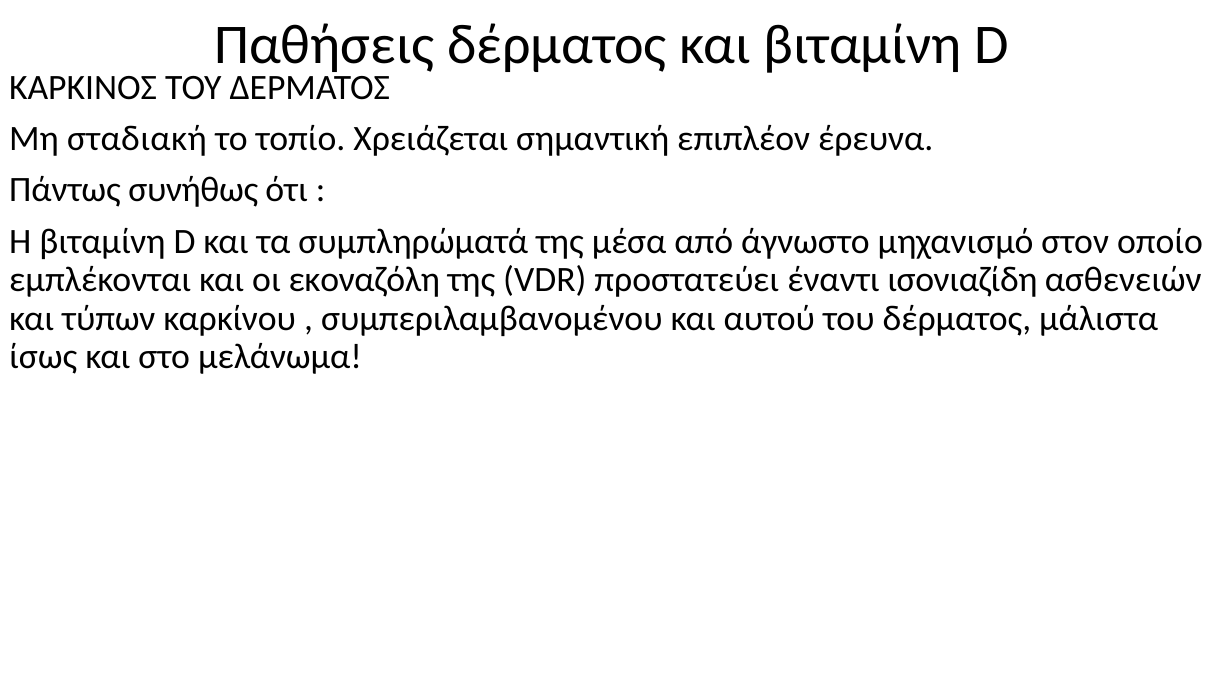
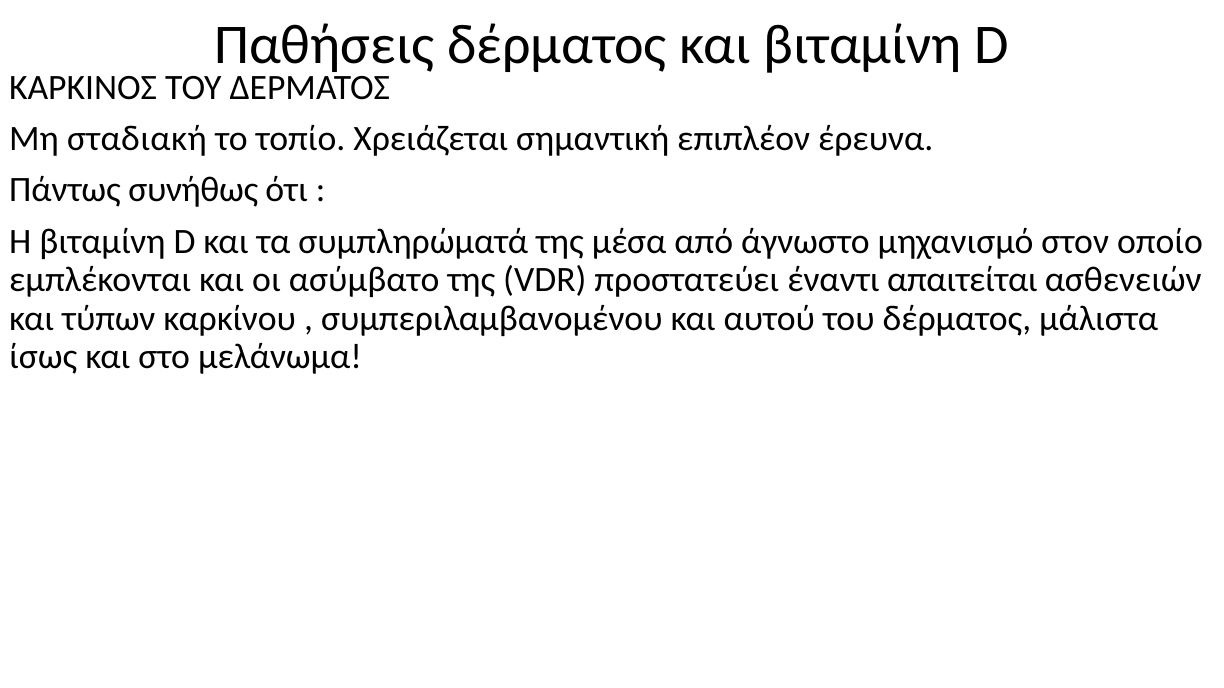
εκοναζόλη: εκοναζόλη -> ασύμβατο
ισονιαζίδη: ισονιαζίδη -> απαιτείται
